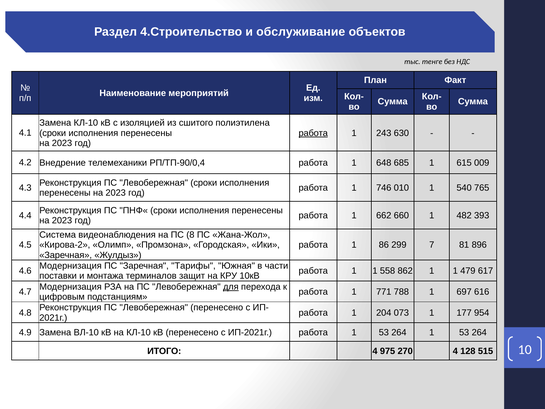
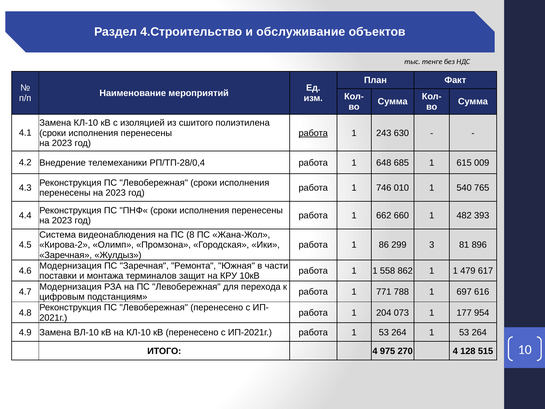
РП/ТП-90/0,4: РП/ТП-90/0,4 -> РП/ТП-28/0,4
7: 7 -> 3
Тарифы: Тарифы -> Ремонта
для underline: present -> none
